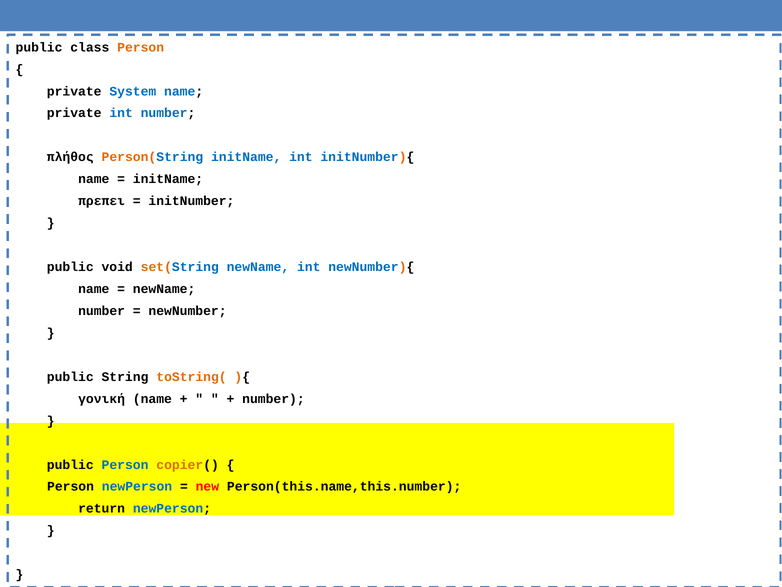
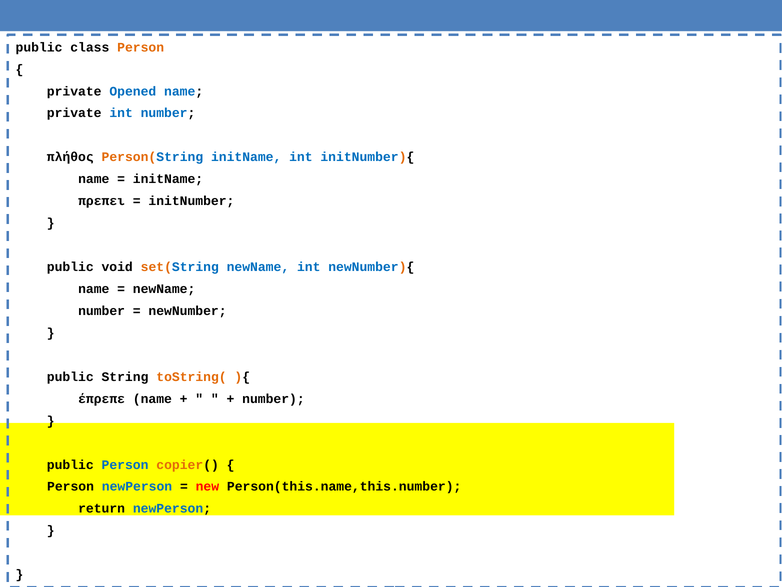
System: System -> Opened
γονική: γονική -> έπρεπε
